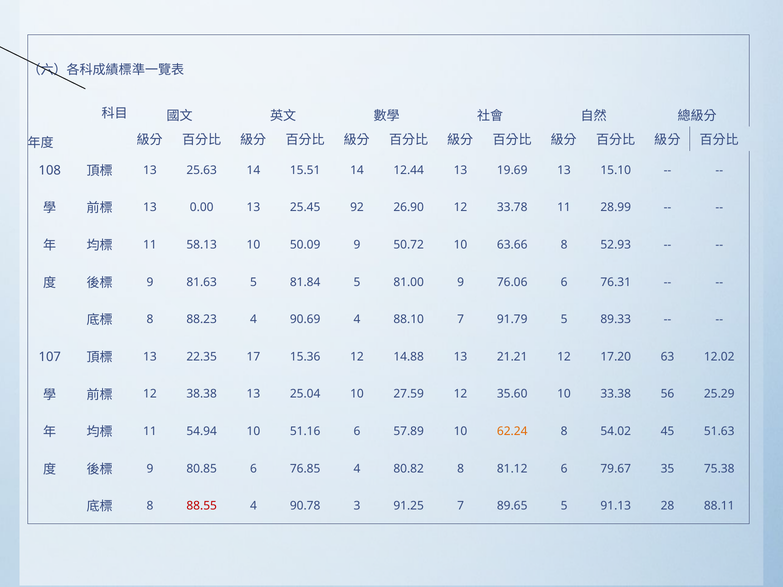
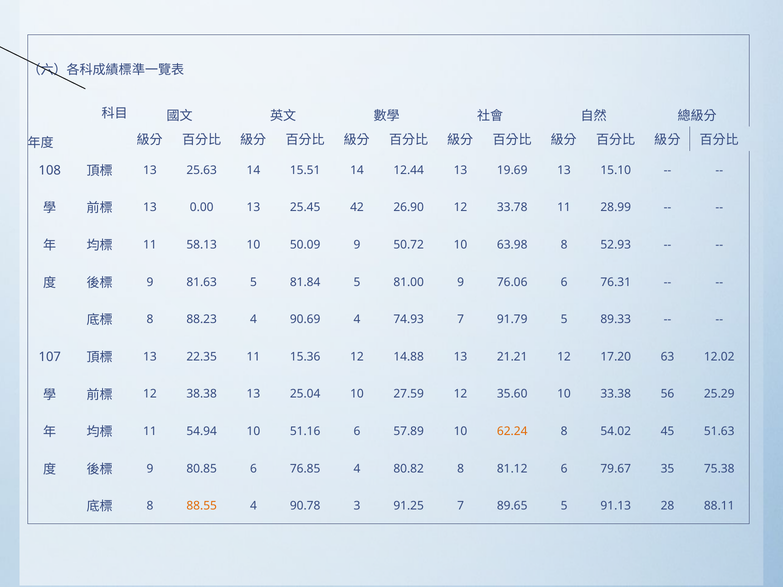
92: 92 -> 42
63.66: 63.66 -> 63.98
88.10: 88.10 -> 74.93
22.35 17: 17 -> 11
88.55 colour: red -> orange
